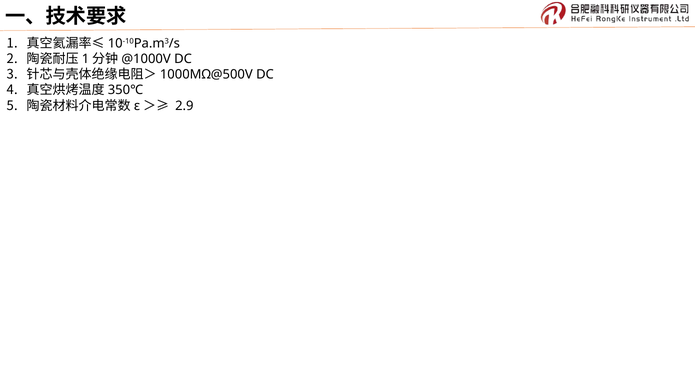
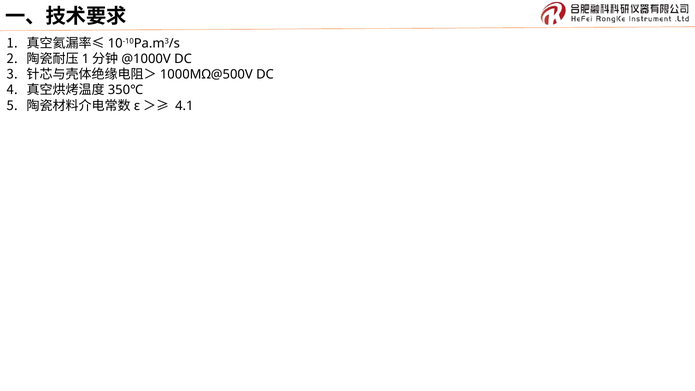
2.9: 2.9 -> 4.1
